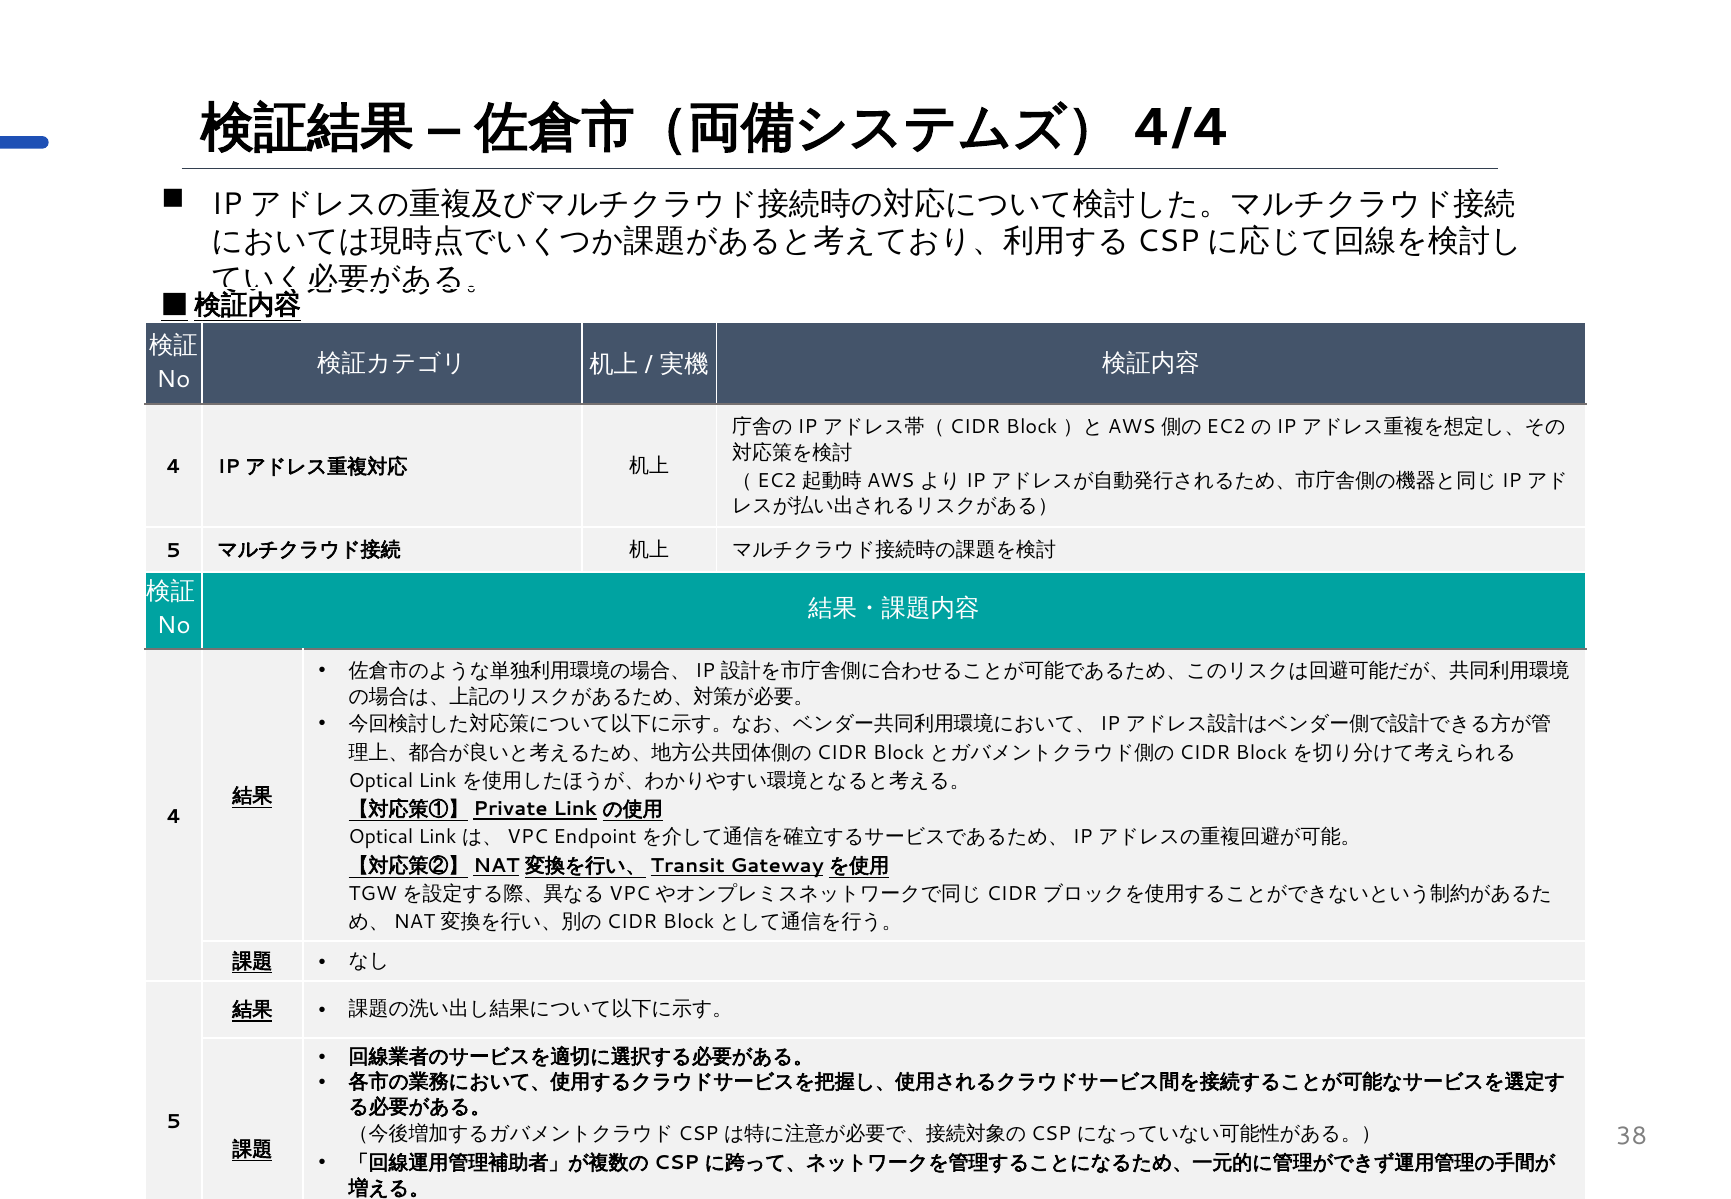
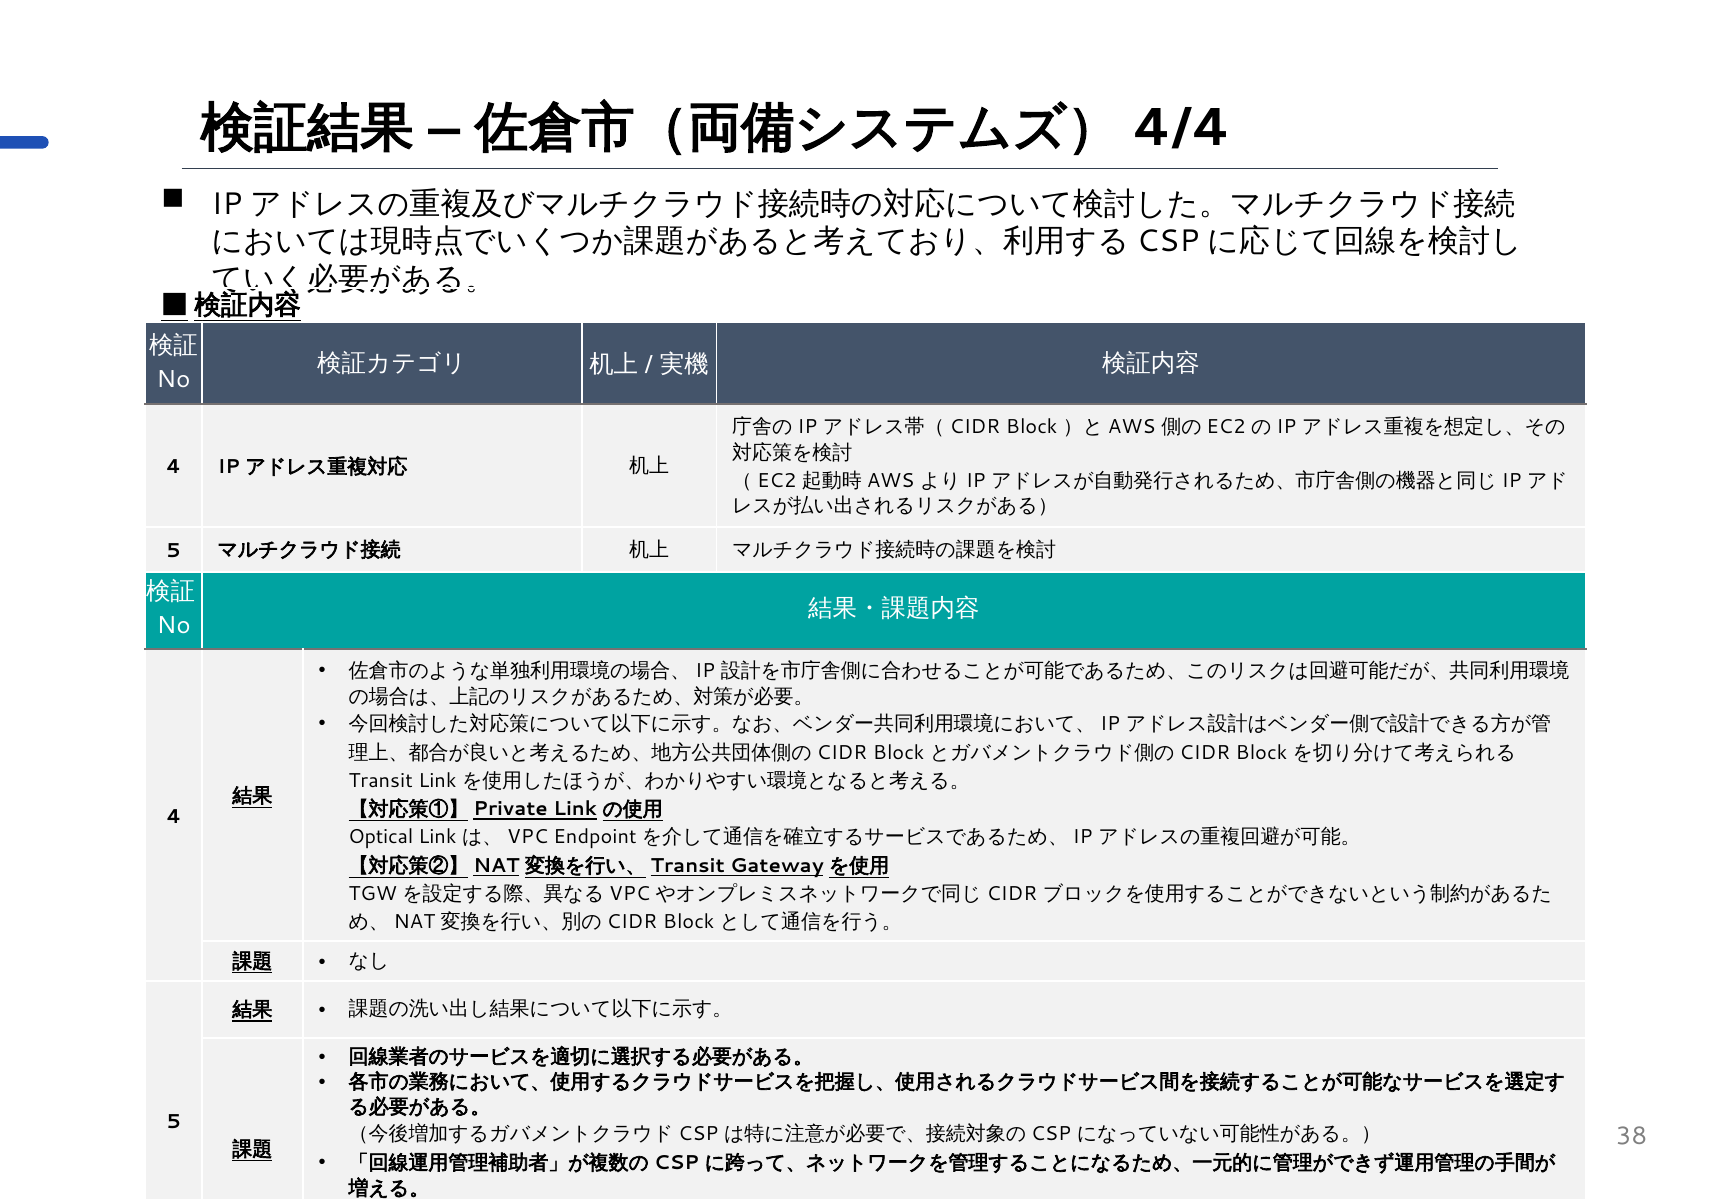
Optical at (381, 780): Optical -> Transit
